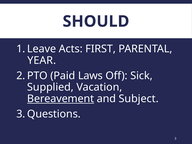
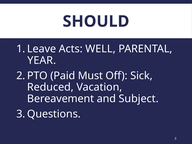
FIRST: FIRST -> WELL
Laws: Laws -> Must
Supplied: Supplied -> Reduced
Bereavement underline: present -> none
